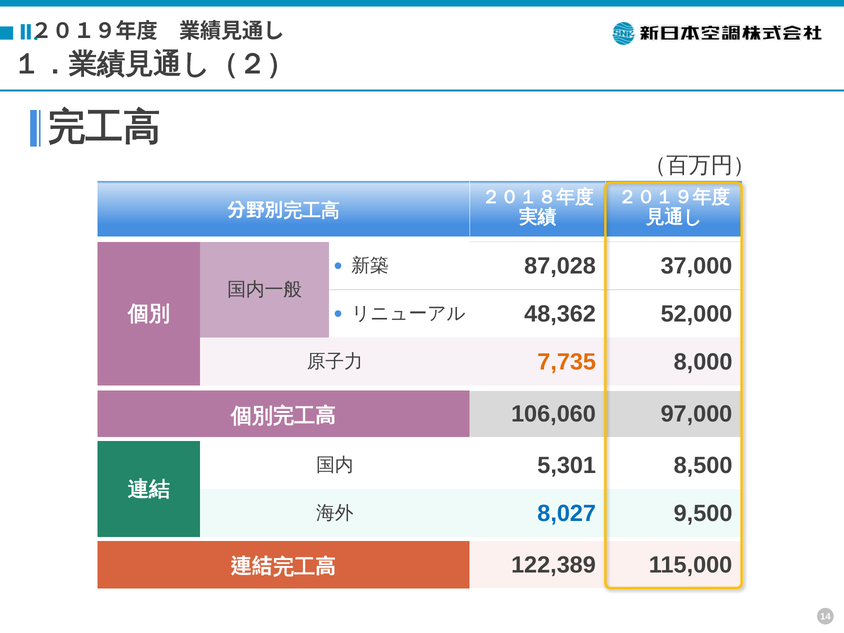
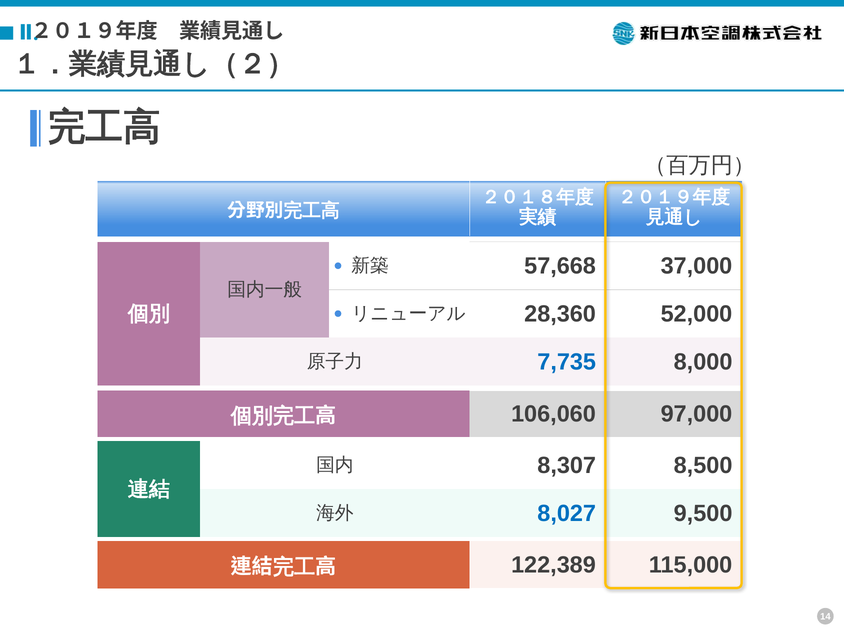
87,028: 87,028 -> 57,668
48,362: 48,362 -> 28,360
7,735 colour: orange -> blue
5,301: 5,301 -> 8,307
